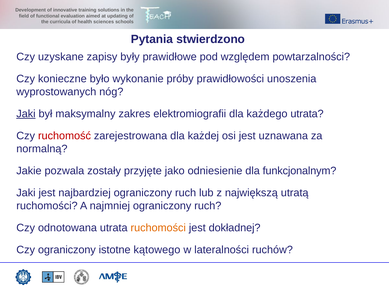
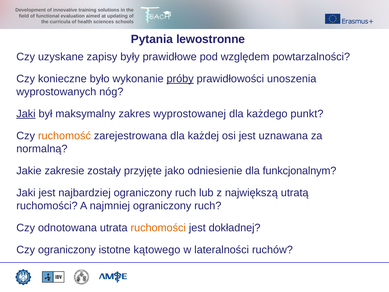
stwierdzono: stwierdzono -> lewostronne
próby underline: none -> present
elektromiografii: elektromiografii -> wyprostowanej
każdego utrata: utrata -> punkt
ruchomość colour: red -> orange
pozwala: pozwala -> zakresie
